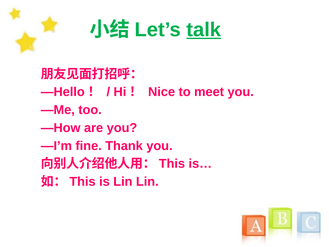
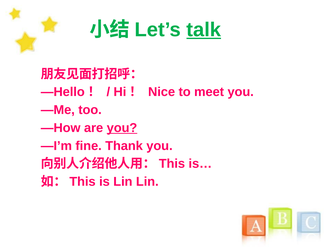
you at (122, 128) underline: none -> present
